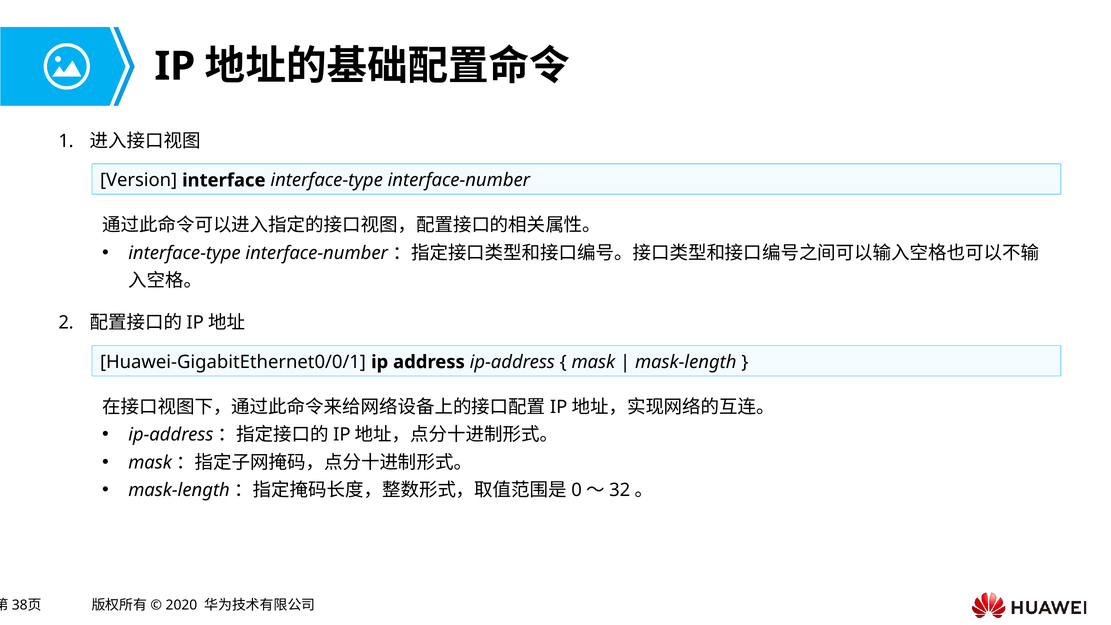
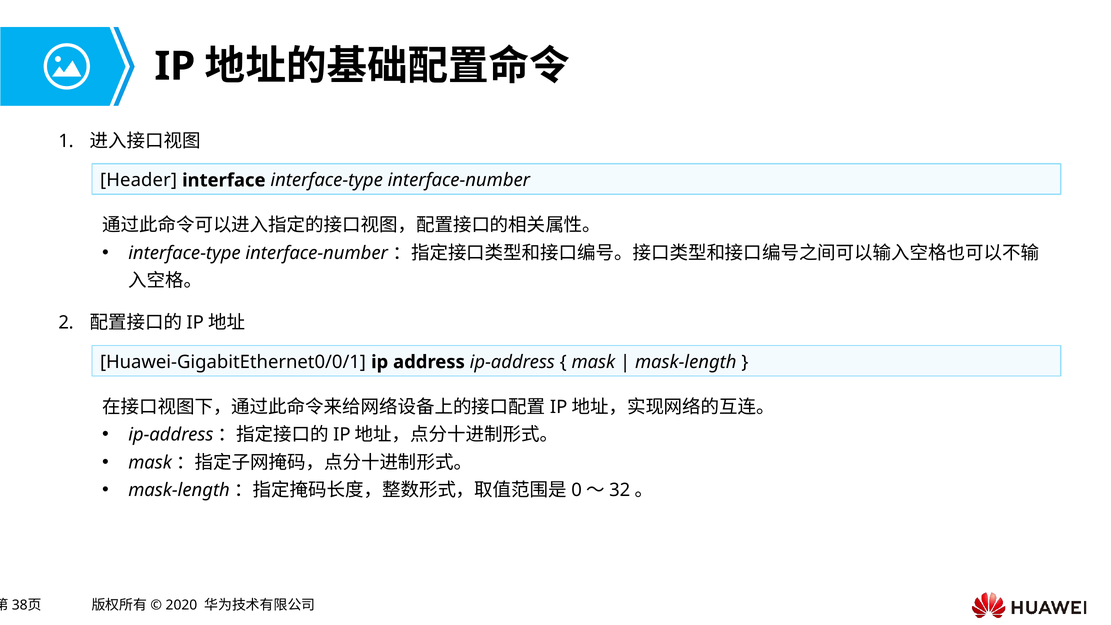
Version: Version -> Header
